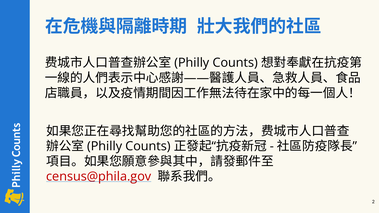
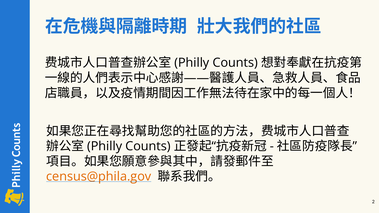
census@phila.gov colour: red -> orange
